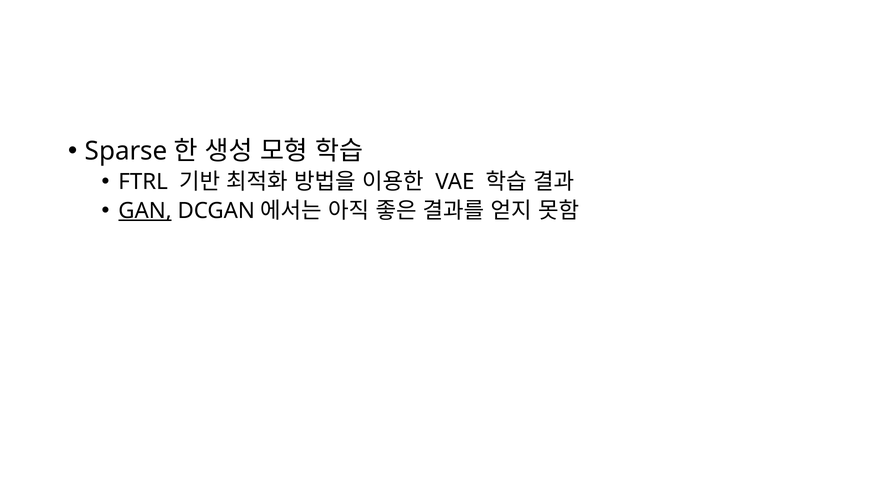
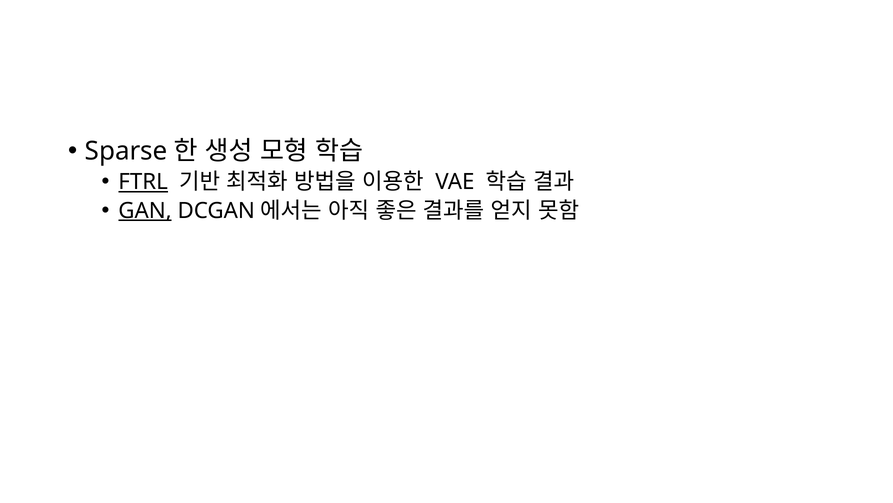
FTRL underline: none -> present
